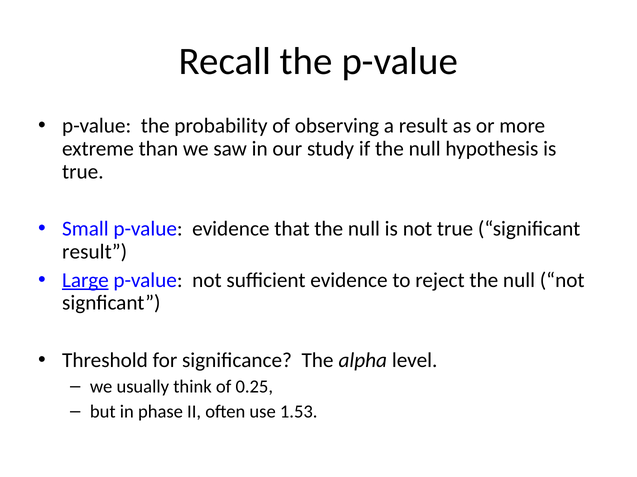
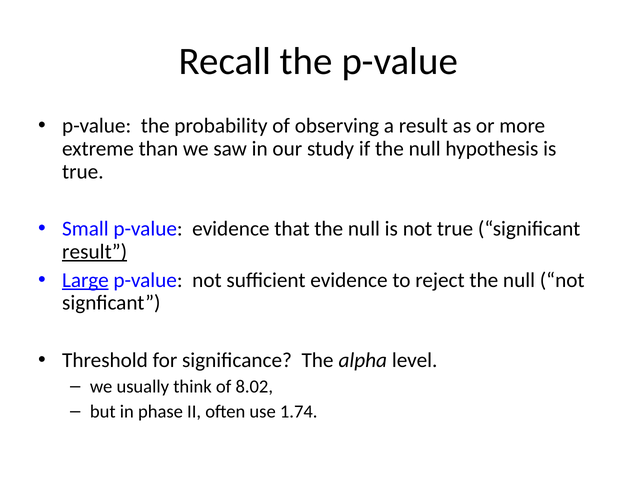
result at (95, 252) underline: none -> present
0.25: 0.25 -> 8.02
1.53: 1.53 -> 1.74
